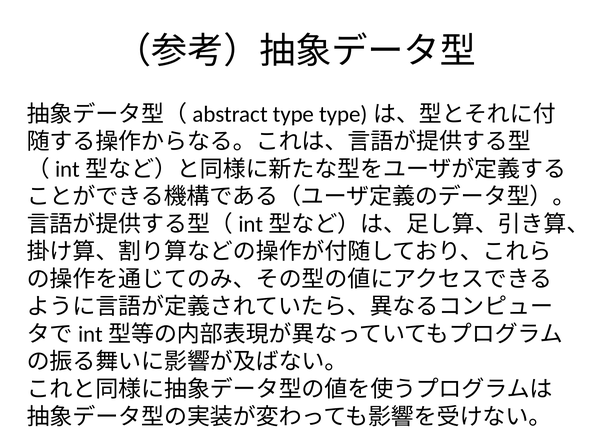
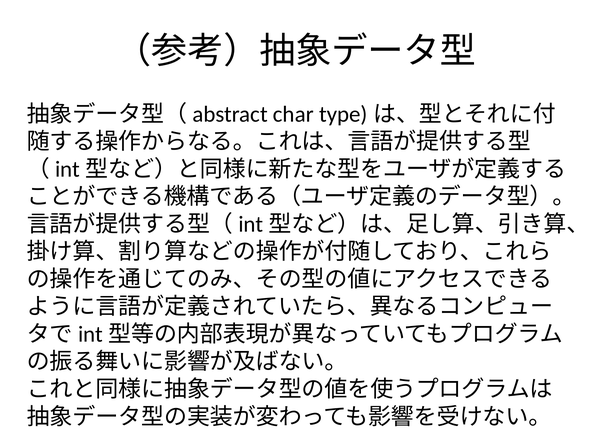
type: type -> char
